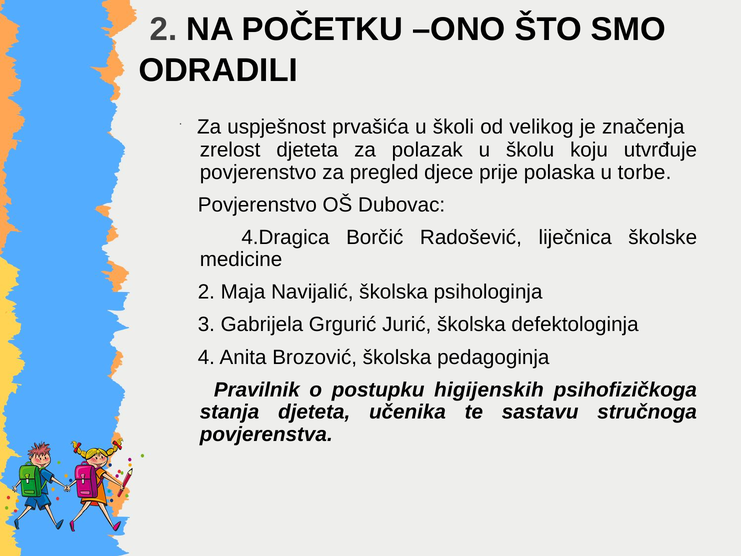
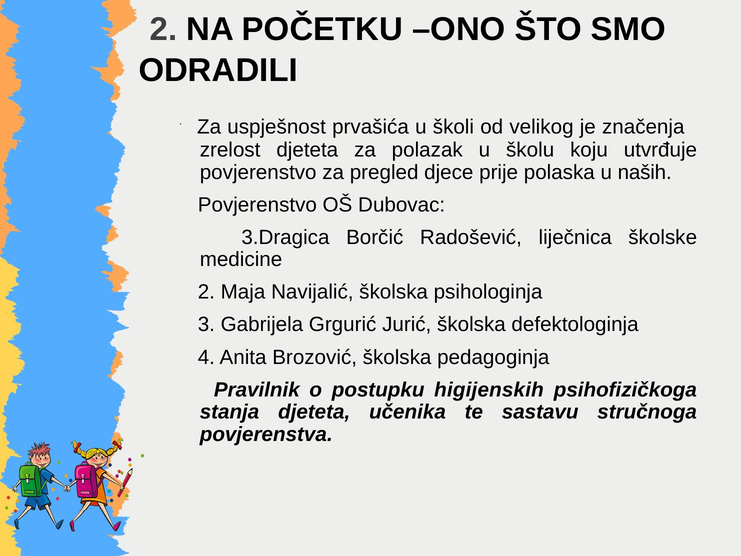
torbe: torbe -> naših
4.Dragica: 4.Dragica -> 3.Dragica
